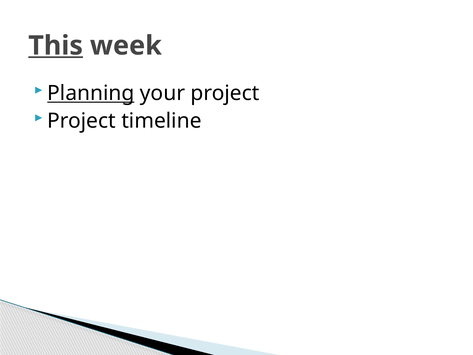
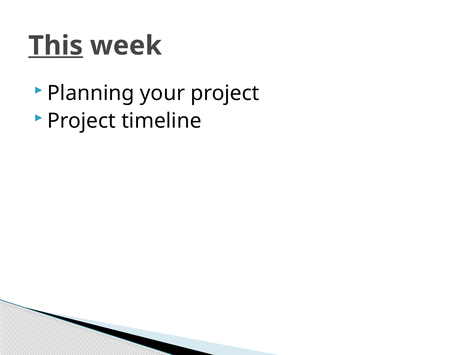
Planning underline: present -> none
